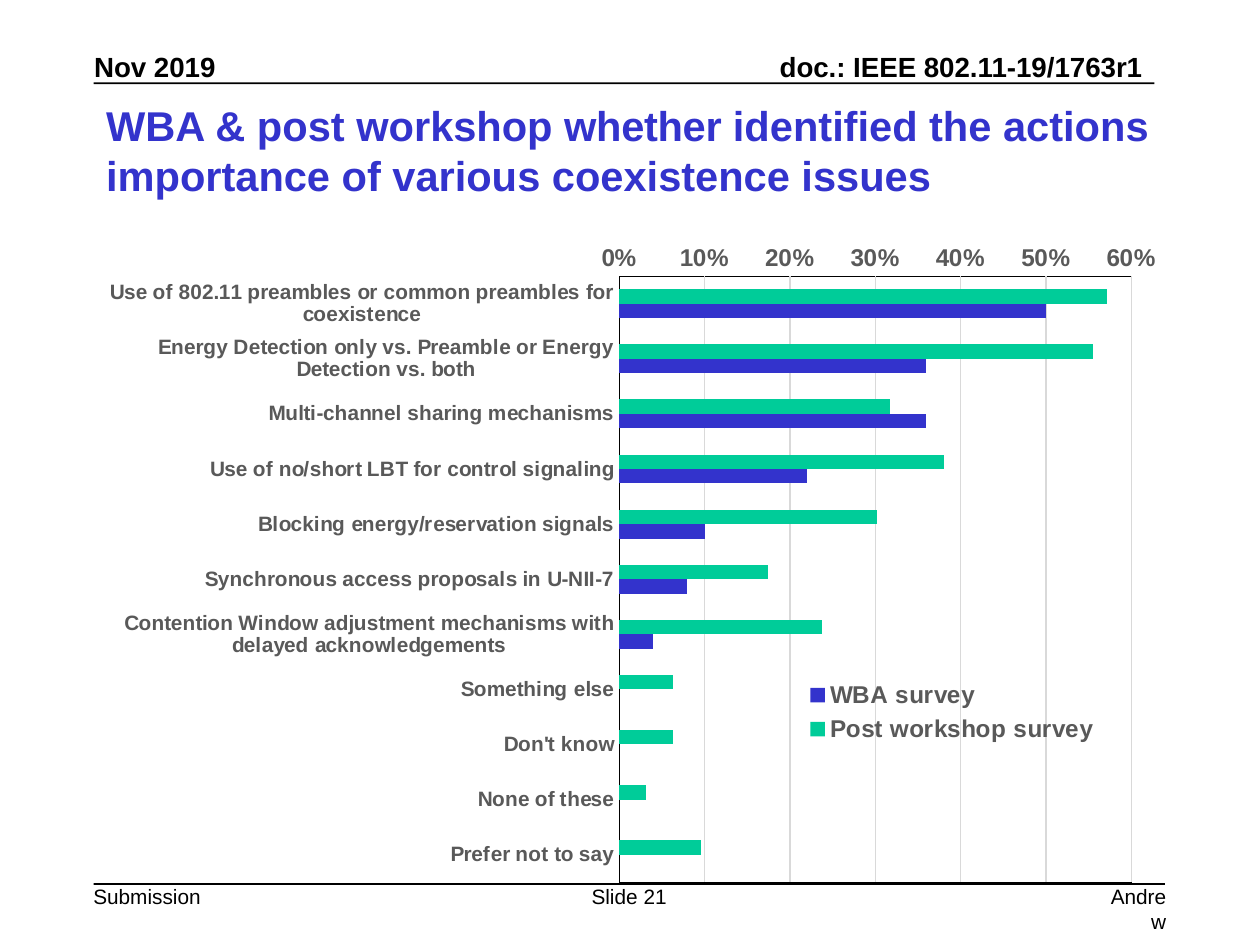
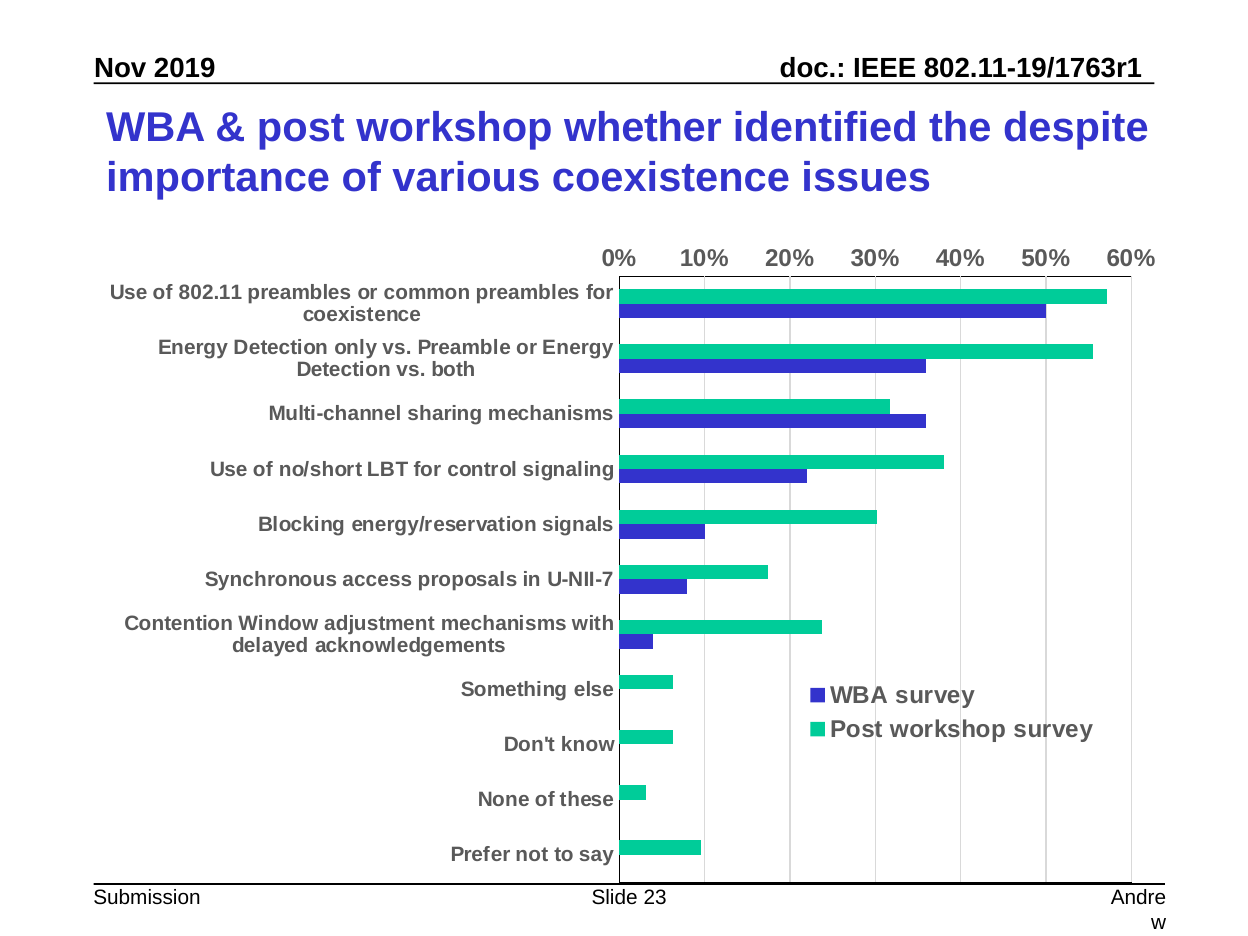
actions: actions -> despite
21: 21 -> 23
